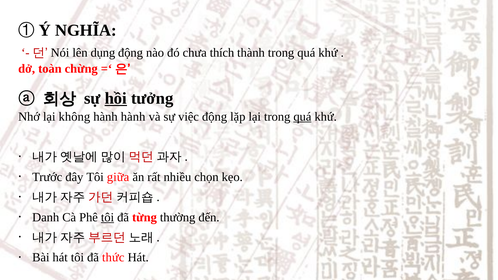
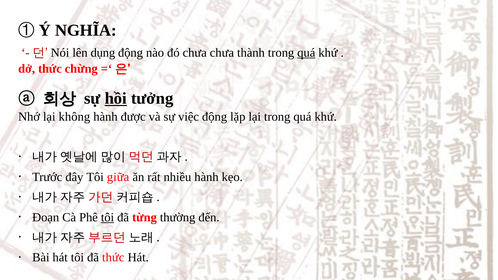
chưa thích: thích -> chưa
quá at (306, 53) underline: none -> present
dở toàn: toàn -> thức
hành hành: hành -> được
quá at (302, 117) underline: present -> none
nhiều chọn: chọn -> hành
Danh: Danh -> Đoạn
